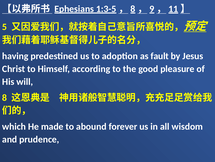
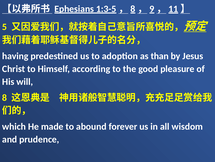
fault: fault -> than
